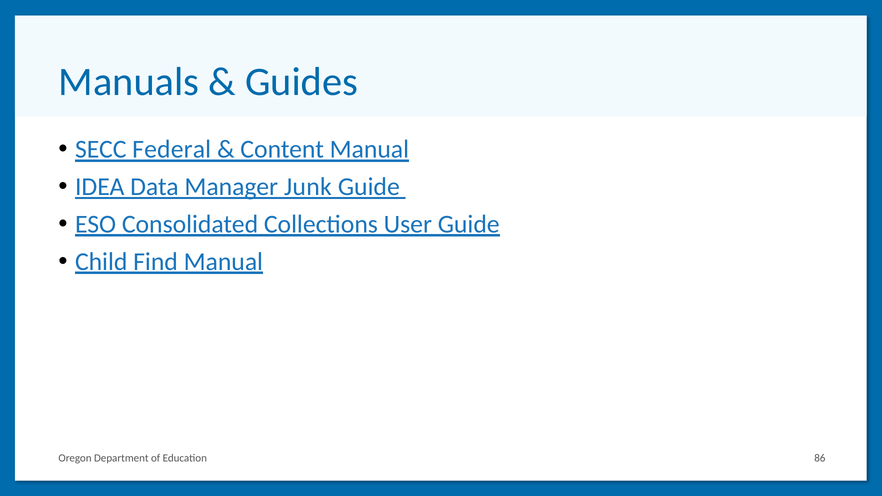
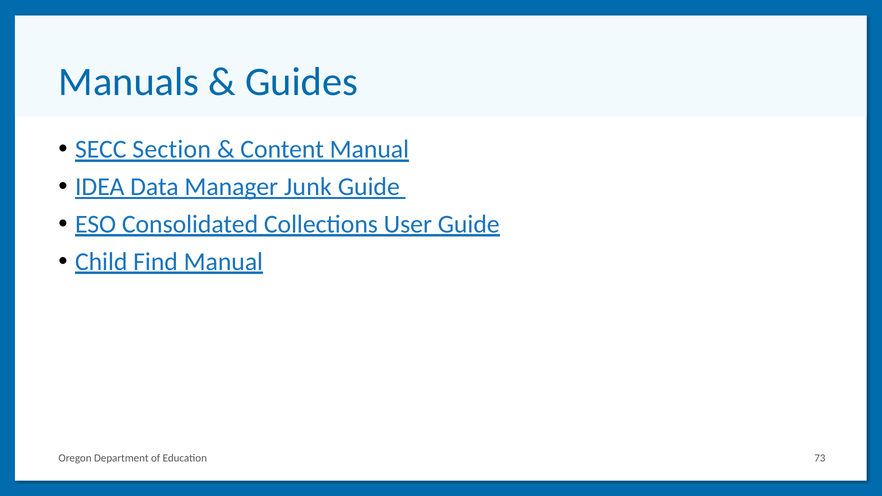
Federal: Federal -> Section
86: 86 -> 73
